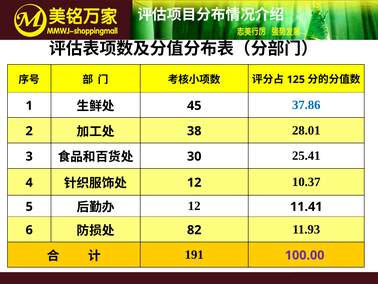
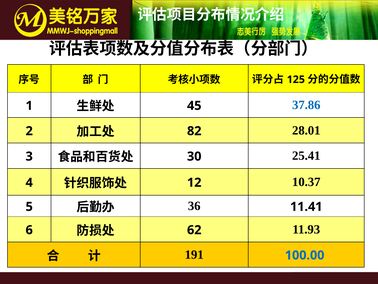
38: 38 -> 82
12 at (194, 206): 12 -> 36
82: 82 -> 62
100.00 colour: purple -> blue
